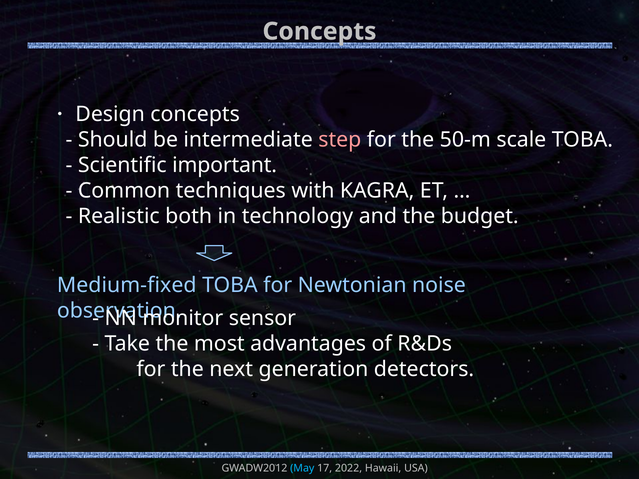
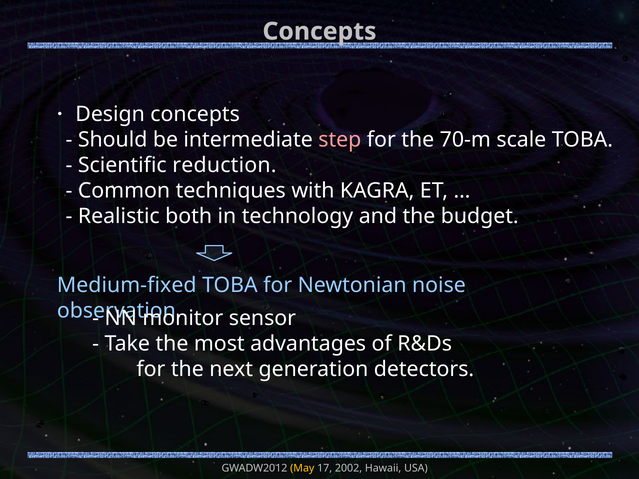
50-m: 50-m -> 70-m
important: important -> reduction
May colour: light blue -> yellow
2022: 2022 -> 2002
